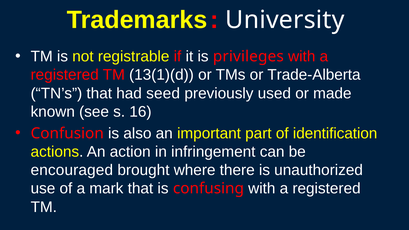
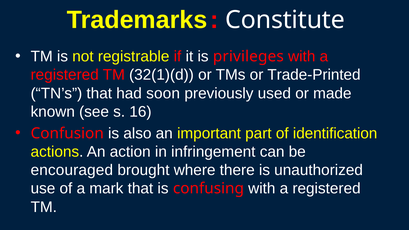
University: University -> Constitute
13(1)(d: 13(1)(d -> 32(1)(d
Trade-Alberta: Trade-Alberta -> Trade-Printed
seed: seed -> soon
